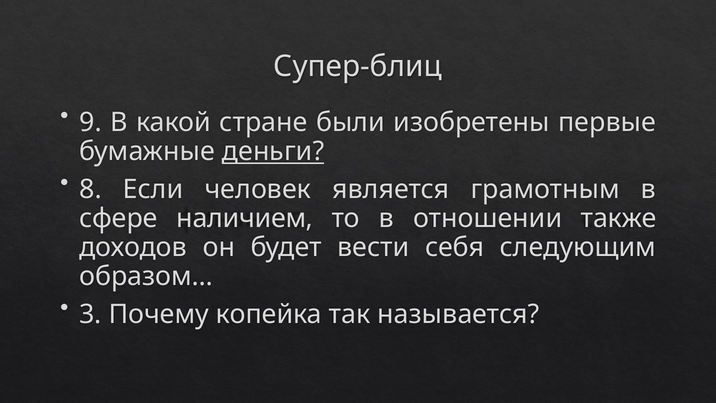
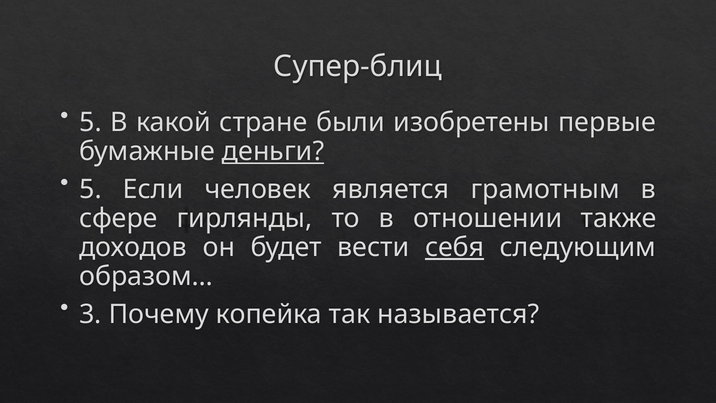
9 at (90, 122): 9 -> 5
8 at (90, 189): 8 -> 5
наличием: наличием -> гирлянды
себя underline: none -> present
